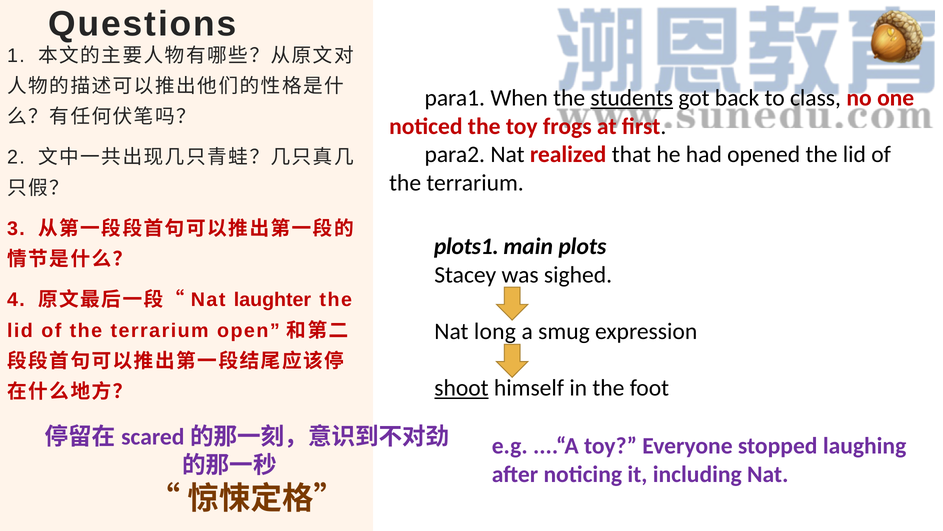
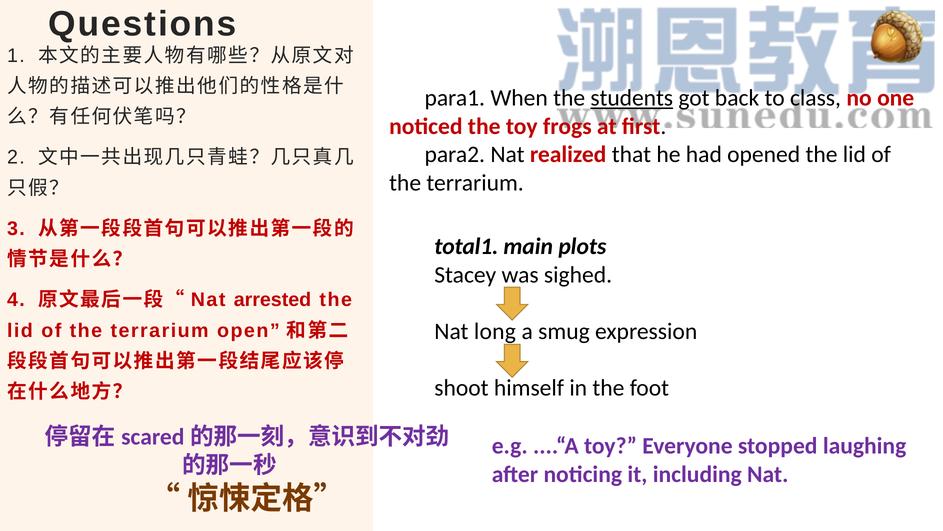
plots1: plots1 -> total1
laughter: laughter -> arrested
shoot underline: present -> none
